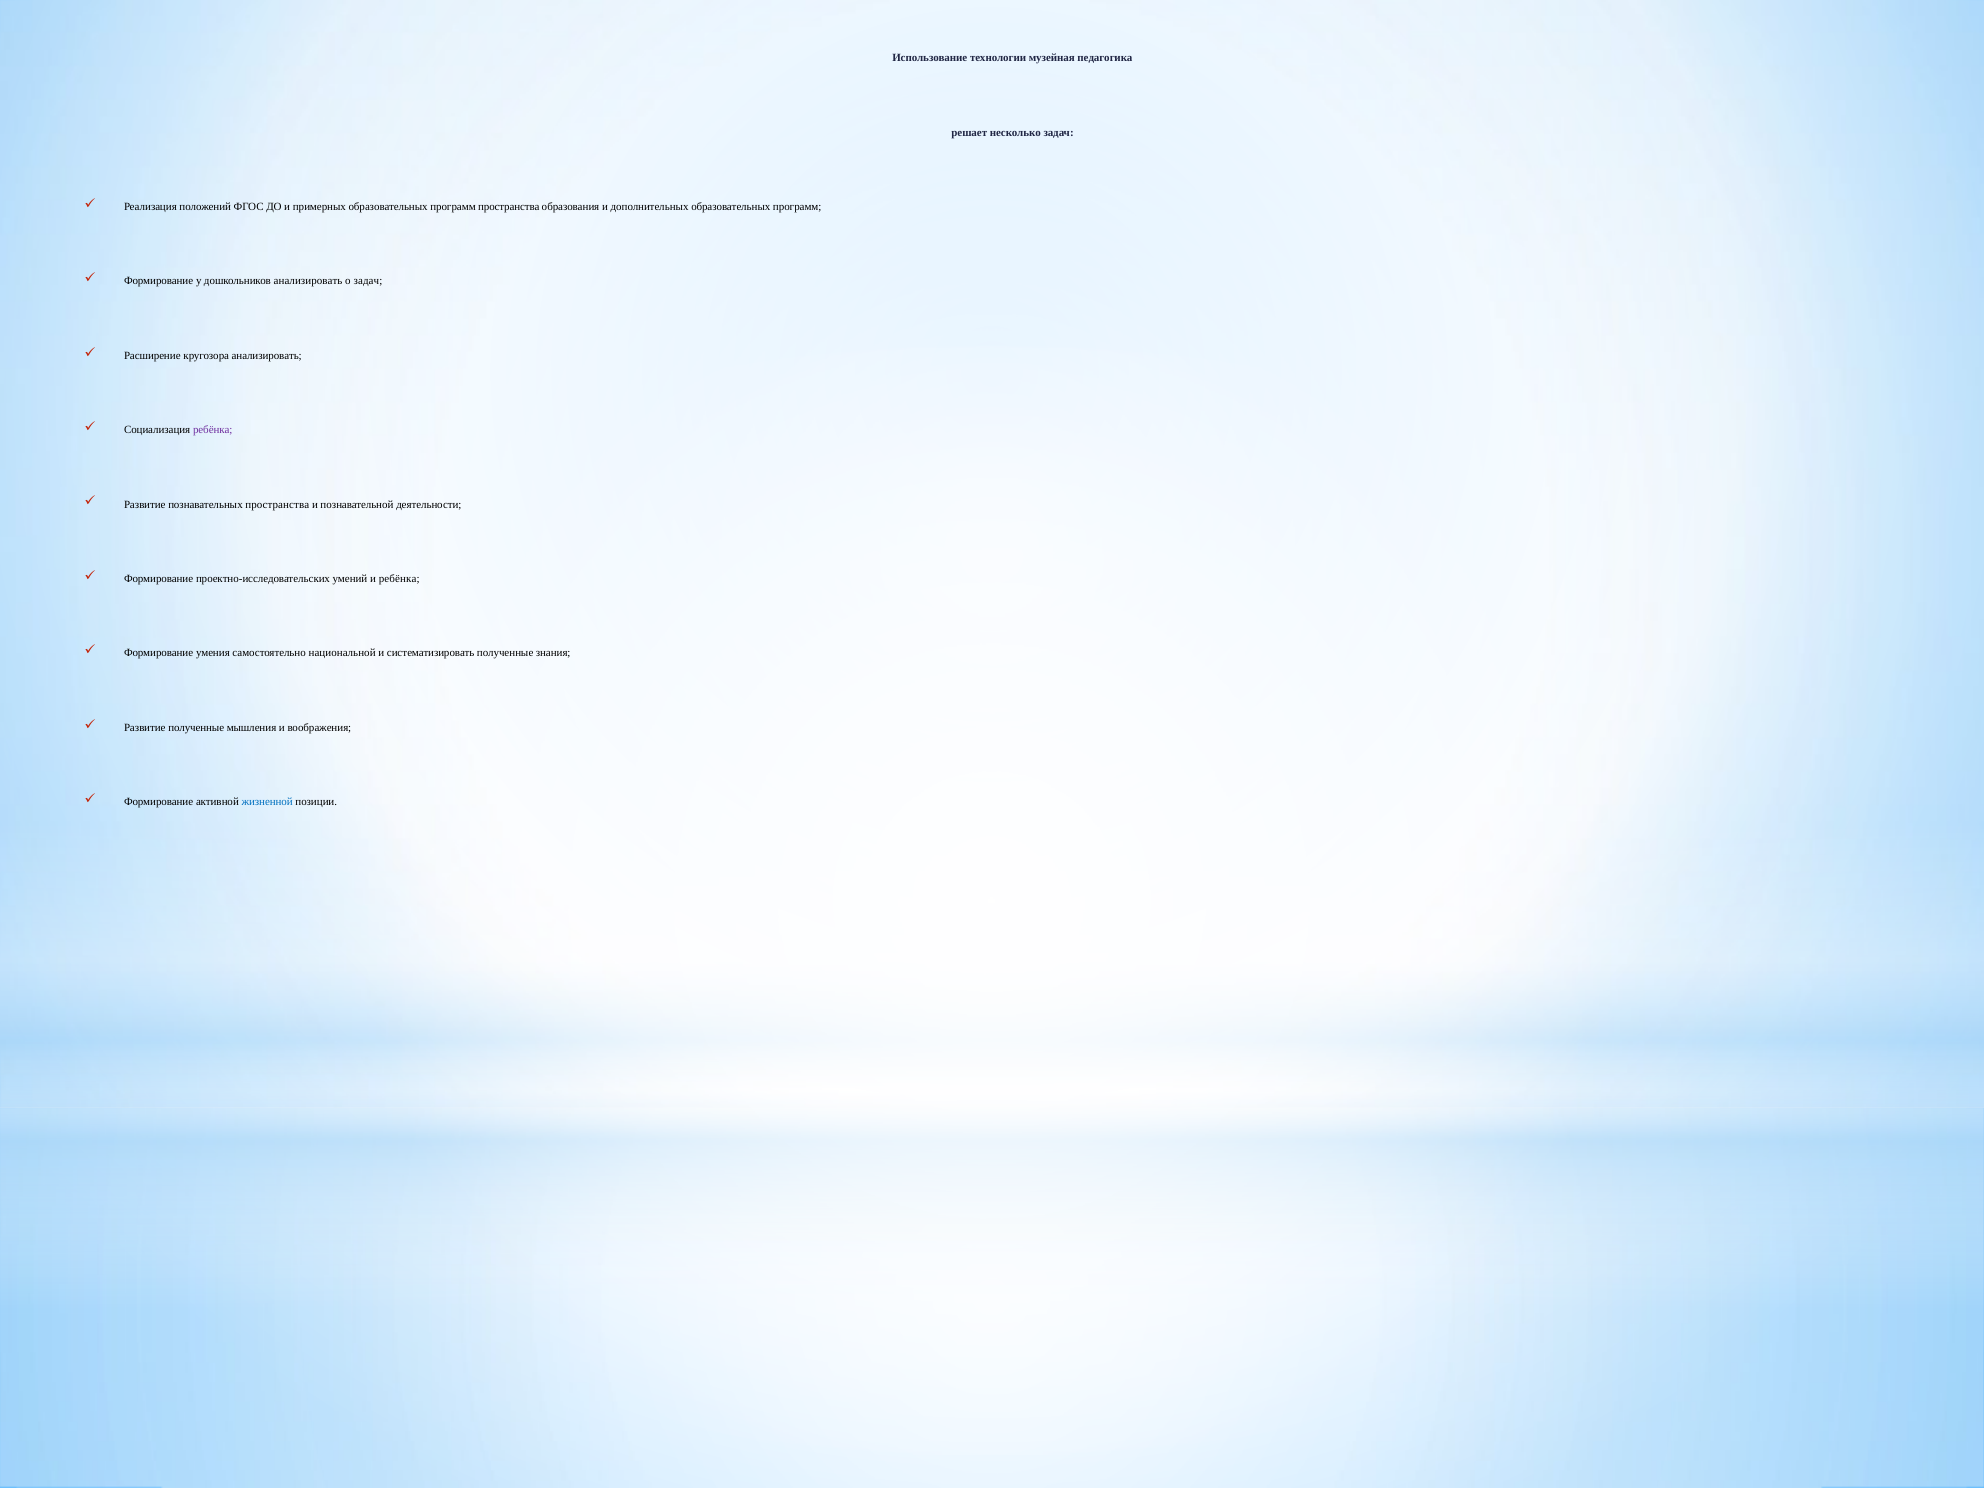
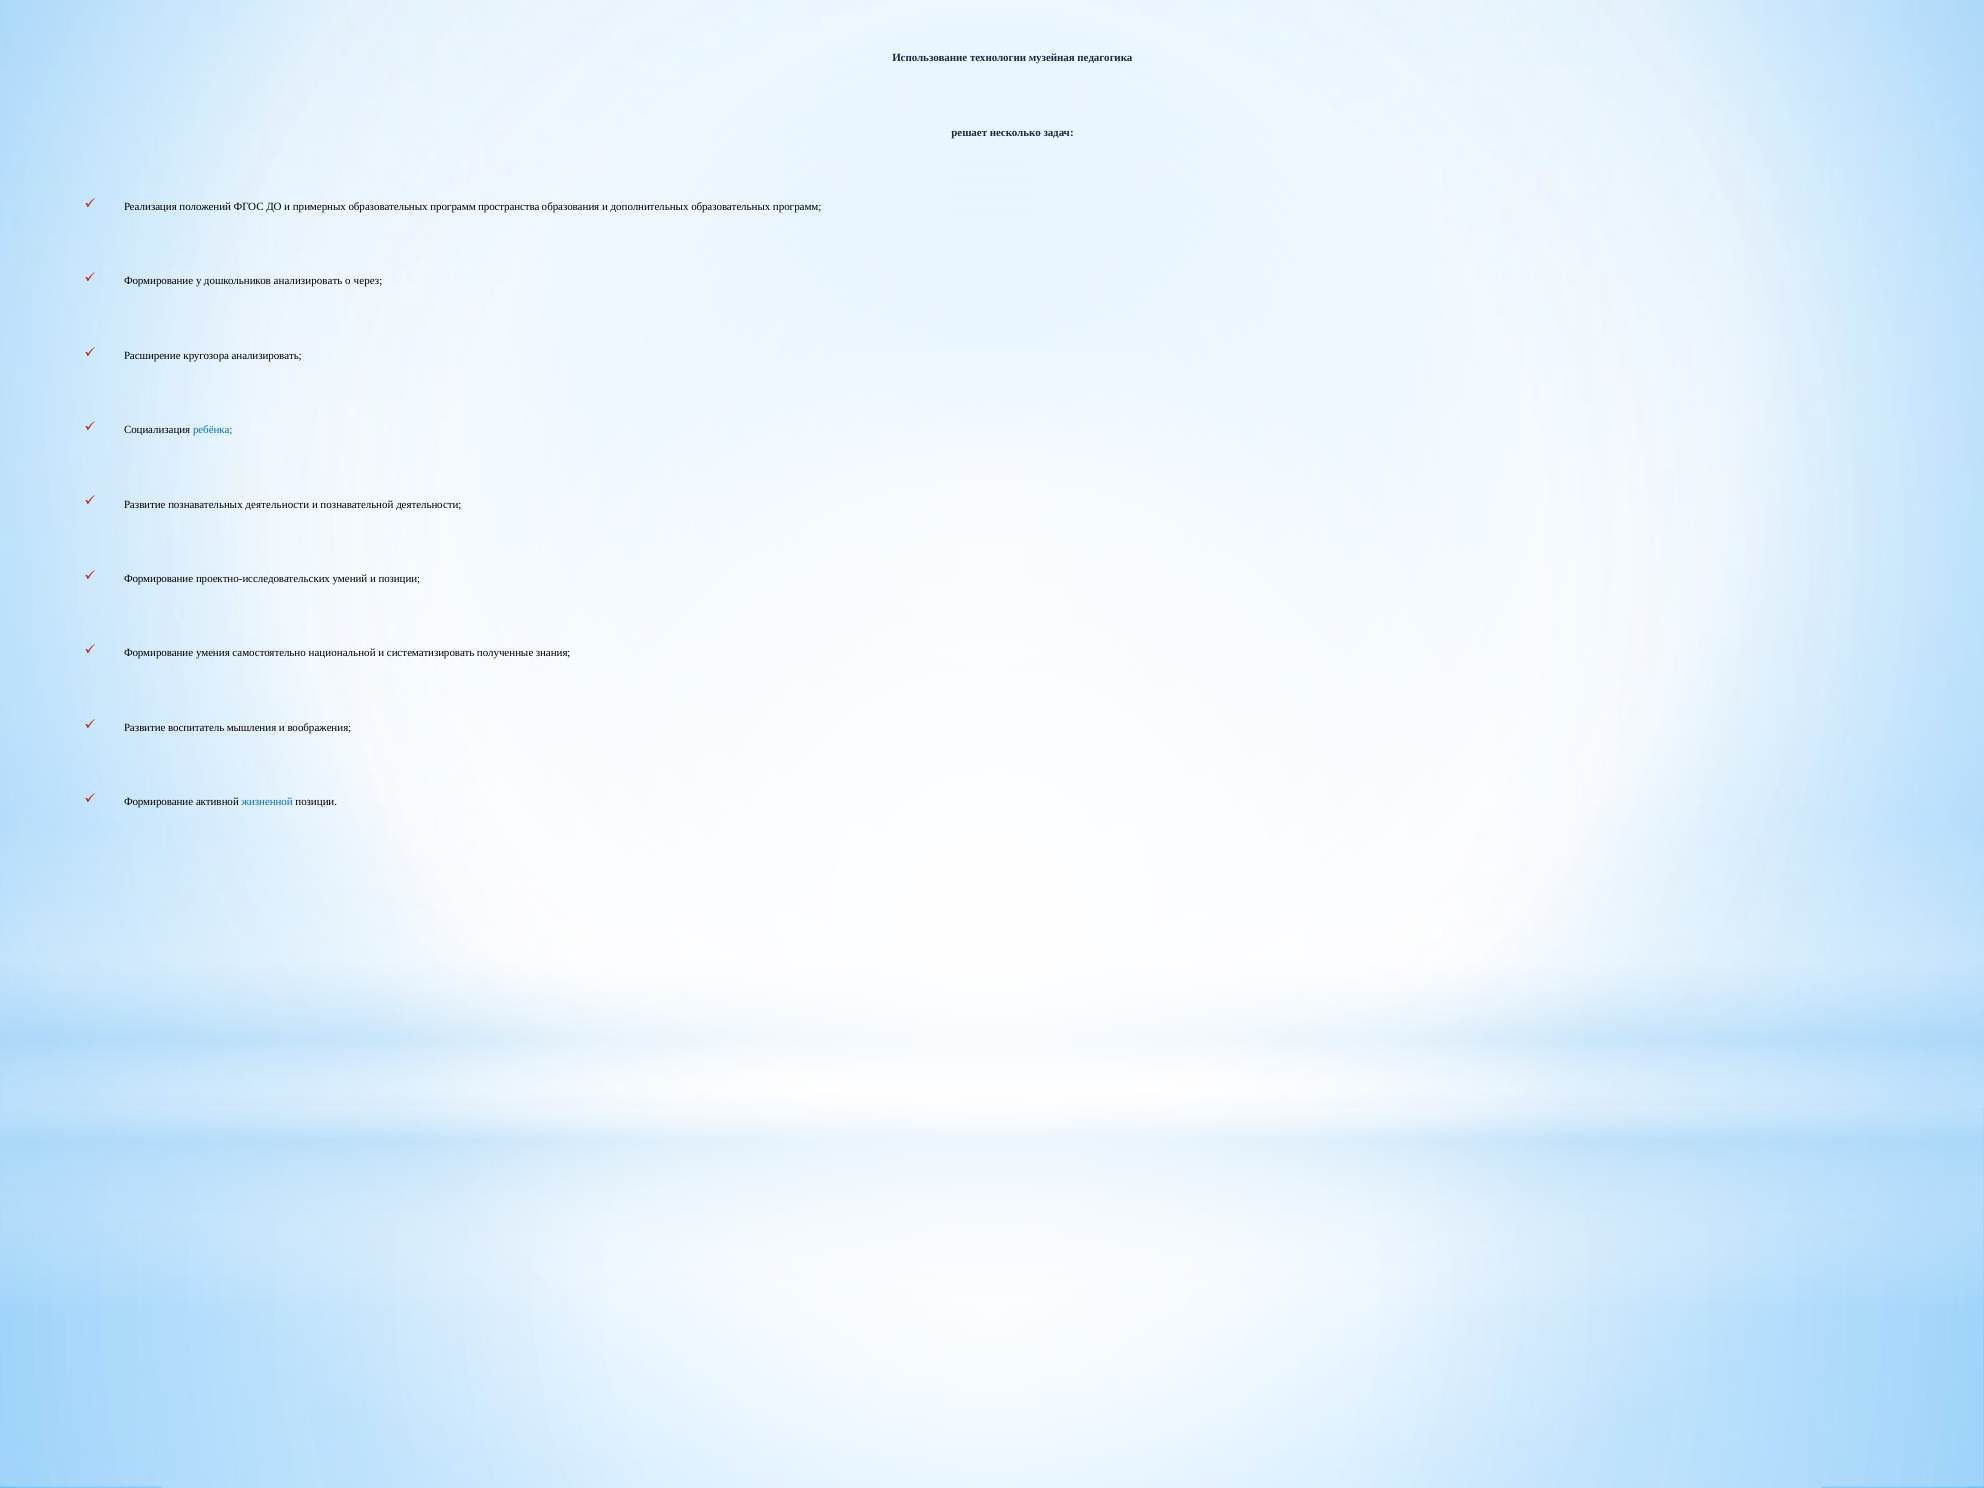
о задач: задач -> через
ребёнка at (213, 430) colour: purple -> blue
познавательных пространства: пространства -> деятельности
и ребёнка: ребёнка -> позиции
Развитие полученные: полученные -> воспитатель
